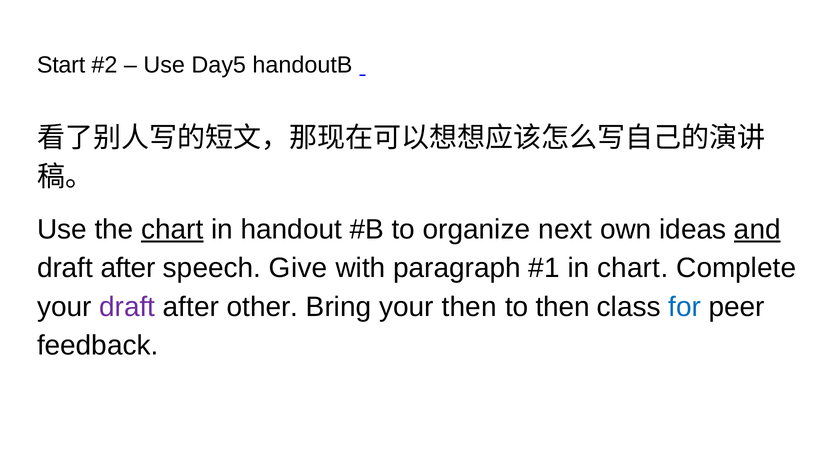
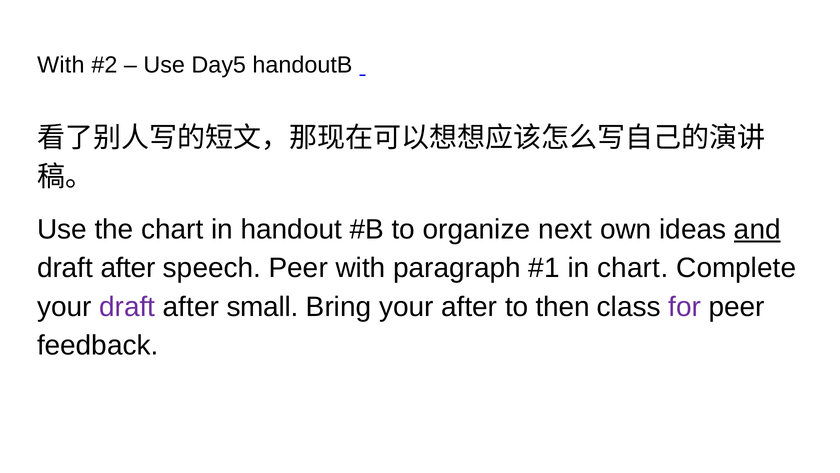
Start at (61, 65): Start -> With
chart at (172, 229) underline: present -> none
speech Give: Give -> Peer
other: other -> small
your then: then -> after
for colour: blue -> purple
